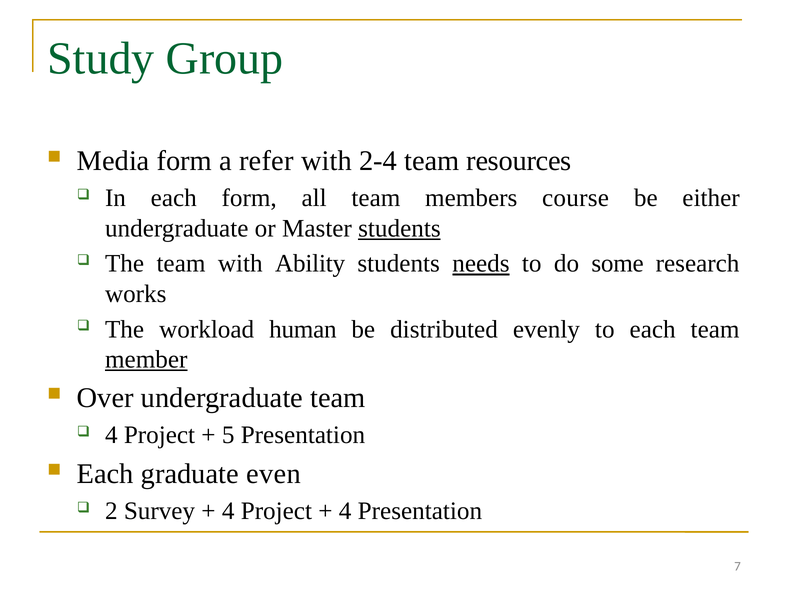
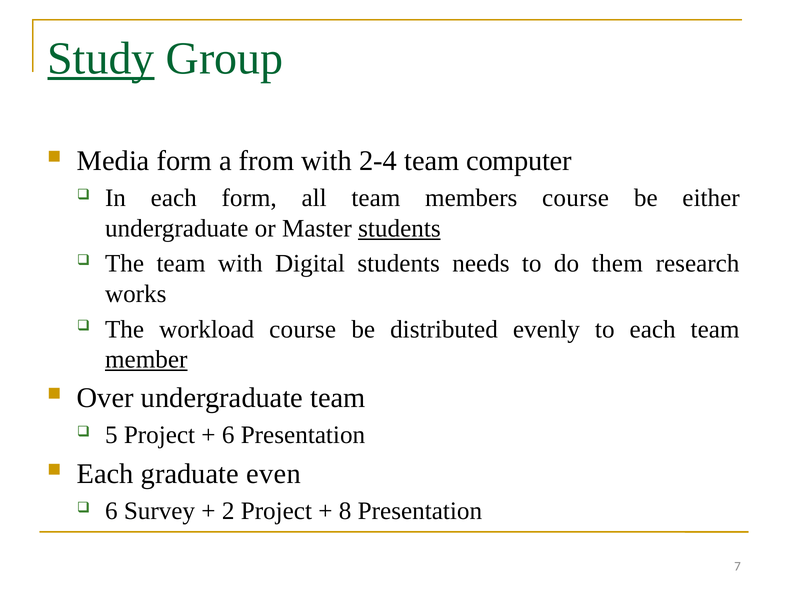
Study underline: none -> present
refer: refer -> from
resources: resources -> computer
Ability: Ability -> Digital
needs underline: present -> none
some: some -> them
workload human: human -> course
4 at (111, 435): 4 -> 5
5 at (228, 435): 5 -> 6
2 at (111, 511): 2 -> 6
4 at (228, 511): 4 -> 2
4 at (345, 511): 4 -> 8
